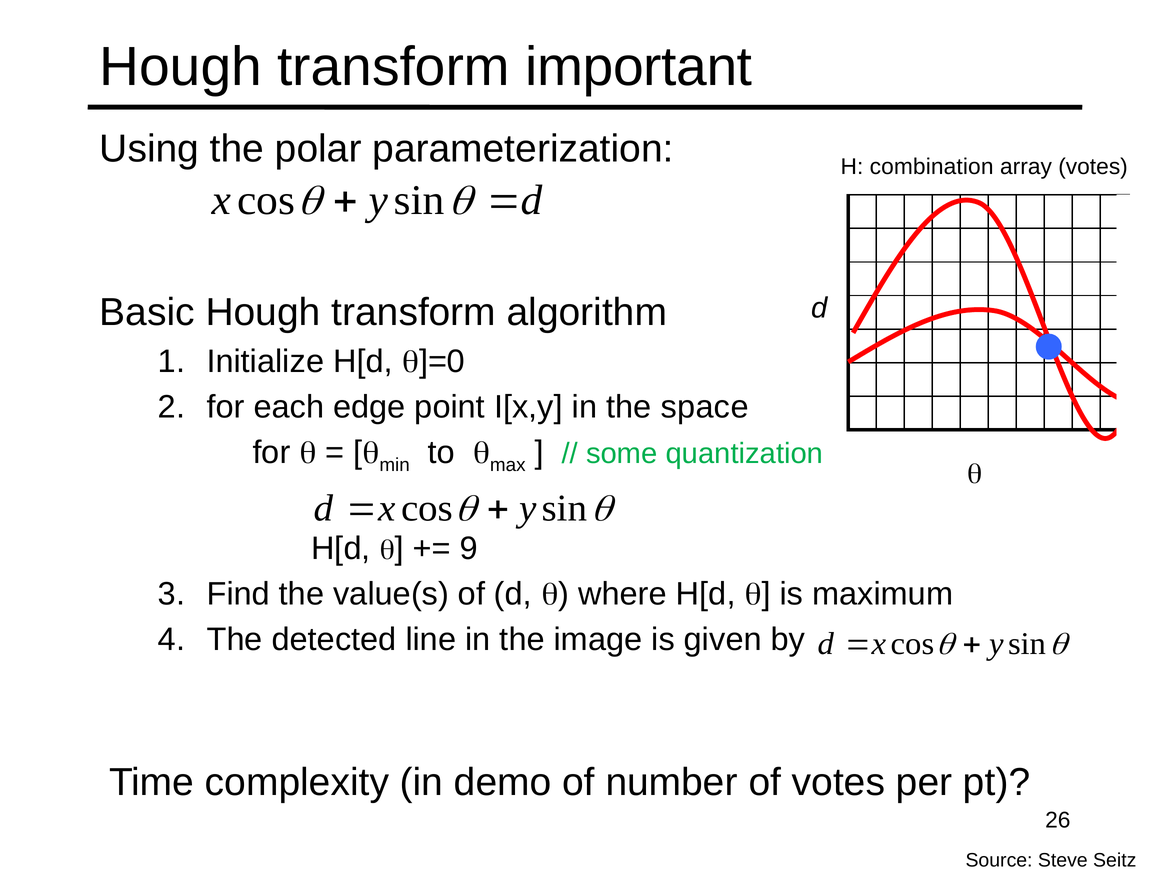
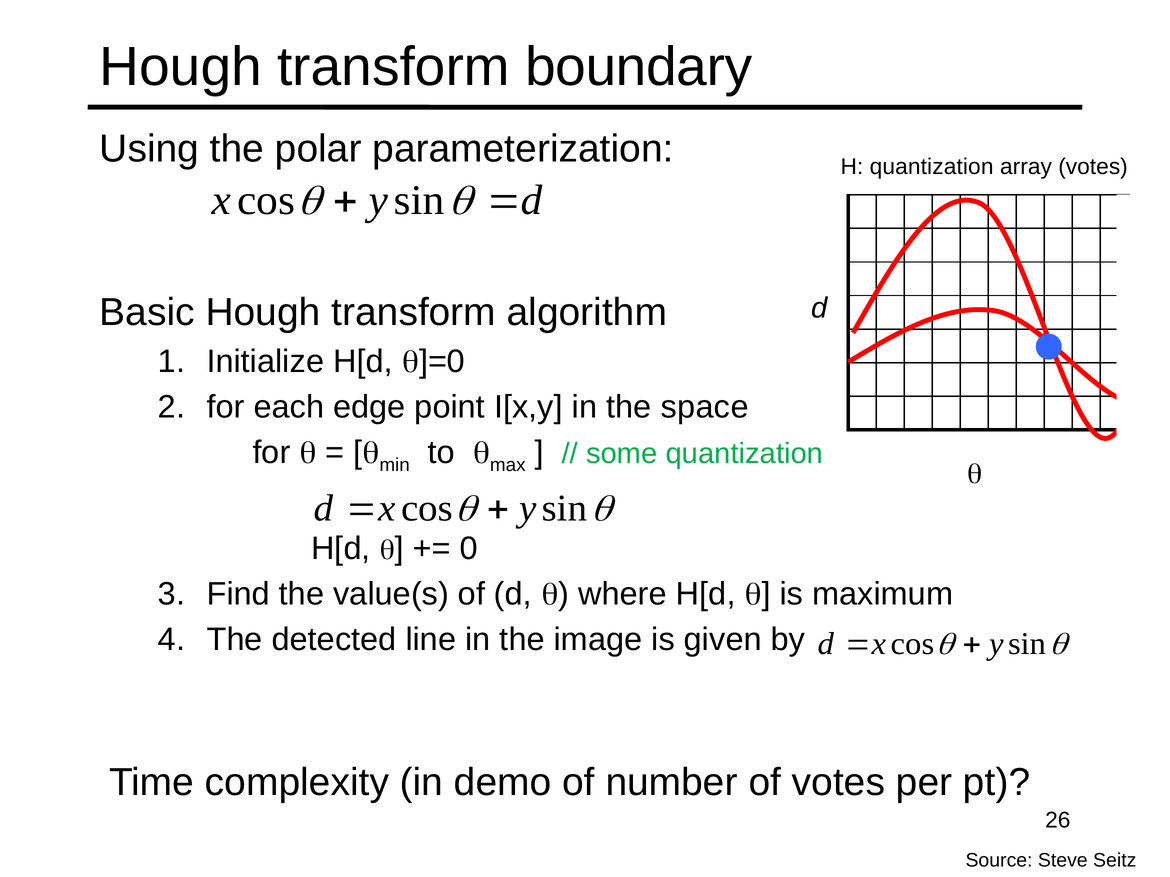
important: important -> boundary
H combination: combination -> quantization
9: 9 -> 0
